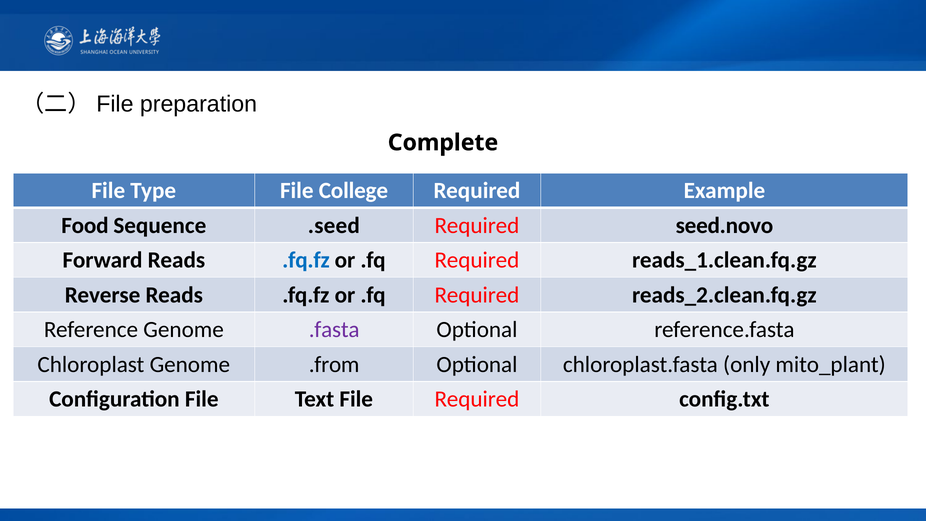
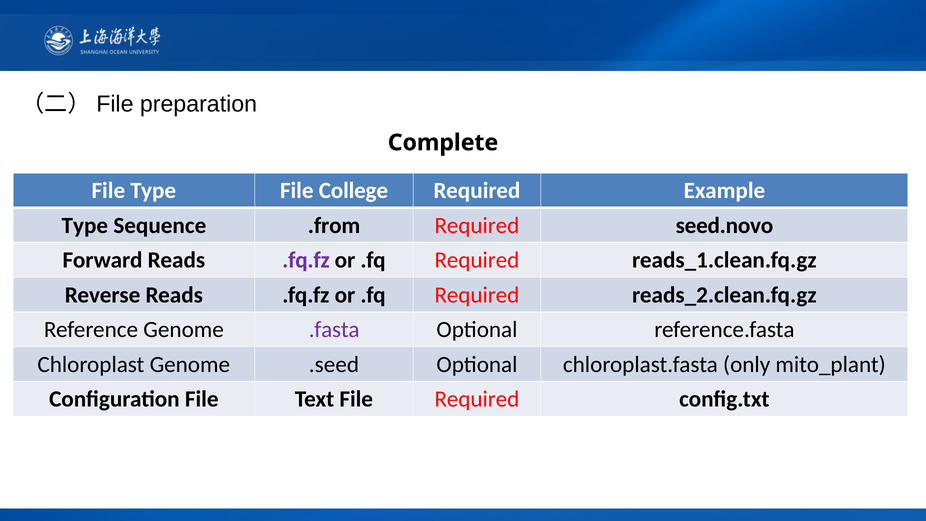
Food at (85, 226): Food -> Type
.seed: .seed -> .from
.fq.fz at (306, 260) colour: blue -> purple
.from: .from -> .seed
